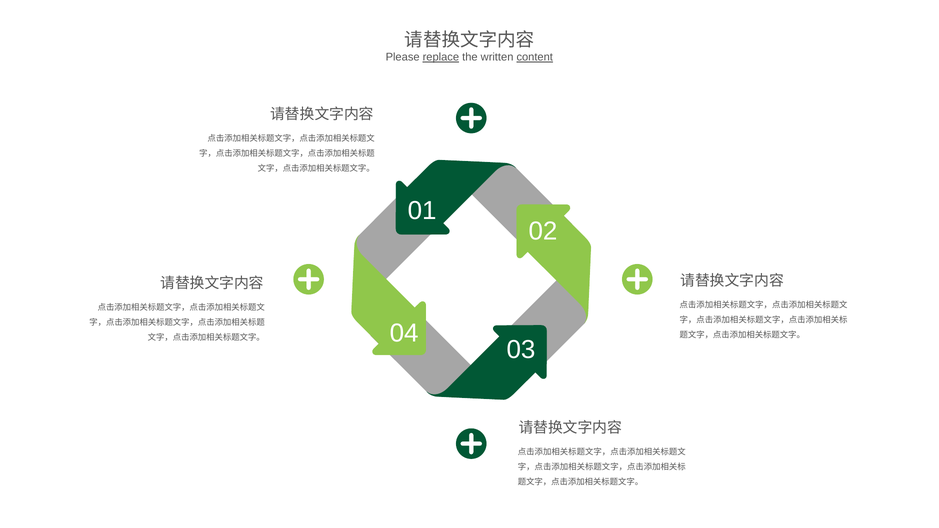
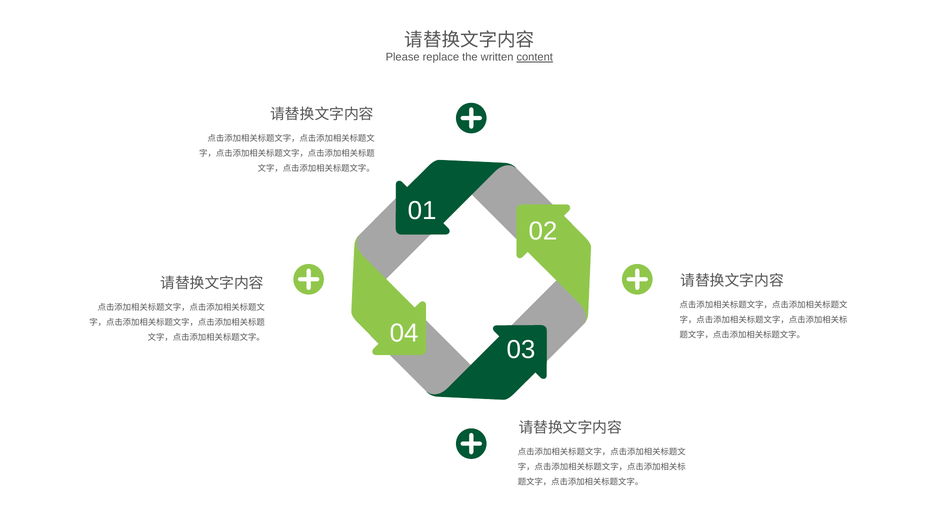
replace underline: present -> none
